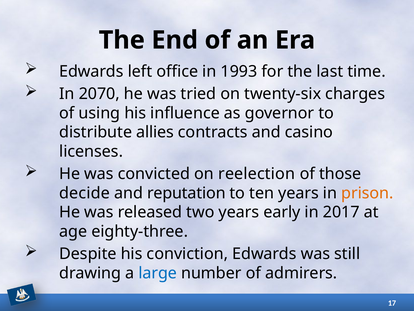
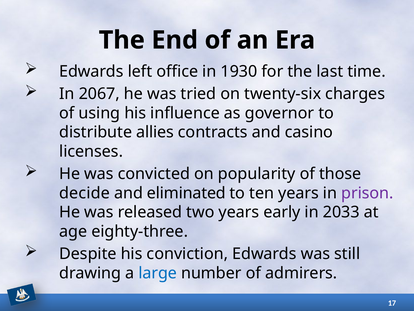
1993: 1993 -> 1930
2070: 2070 -> 2067
reelection: reelection -> popularity
reputation: reputation -> eliminated
prison colour: orange -> purple
2017: 2017 -> 2033
